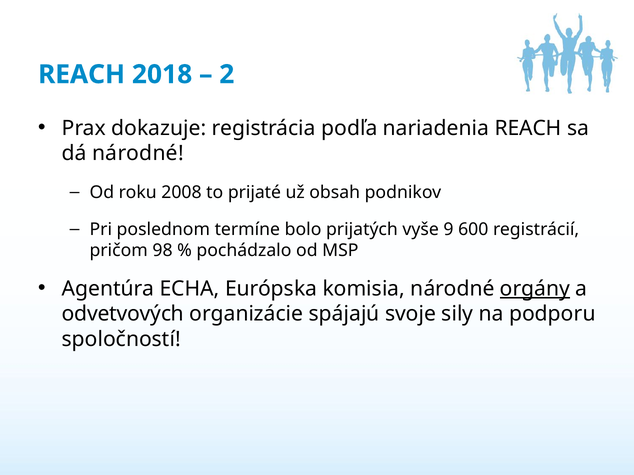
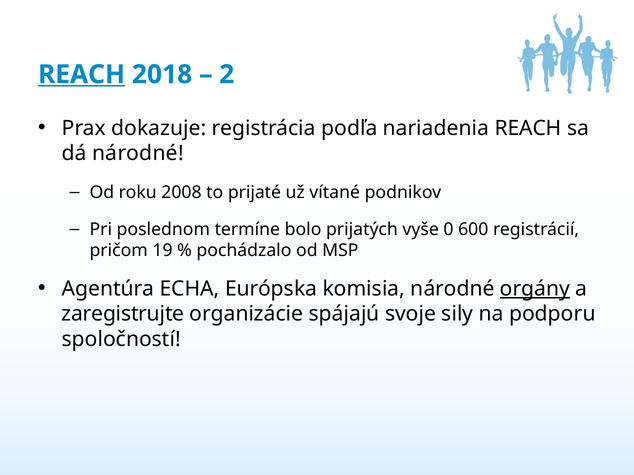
REACH at (82, 75) underline: none -> present
obsah: obsah -> vítané
9: 9 -> 0
98: 98 -> 19
odvetvových: odvetvových -> zaregistrujte
